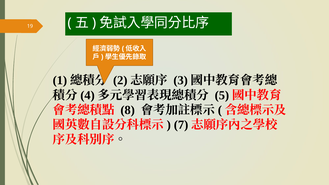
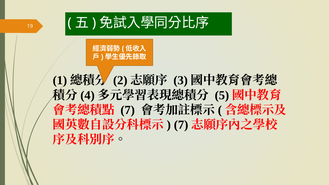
8 at (128, 110): 8 -> 7
